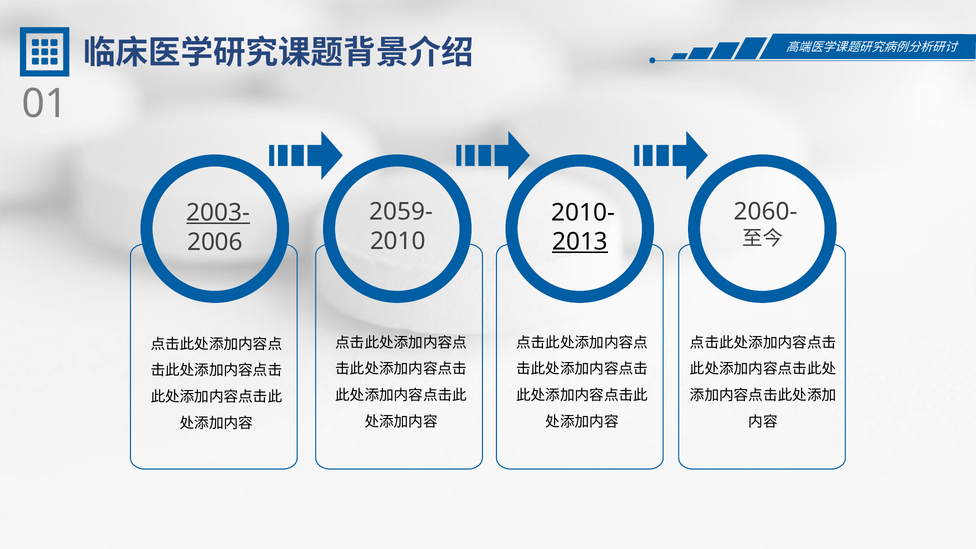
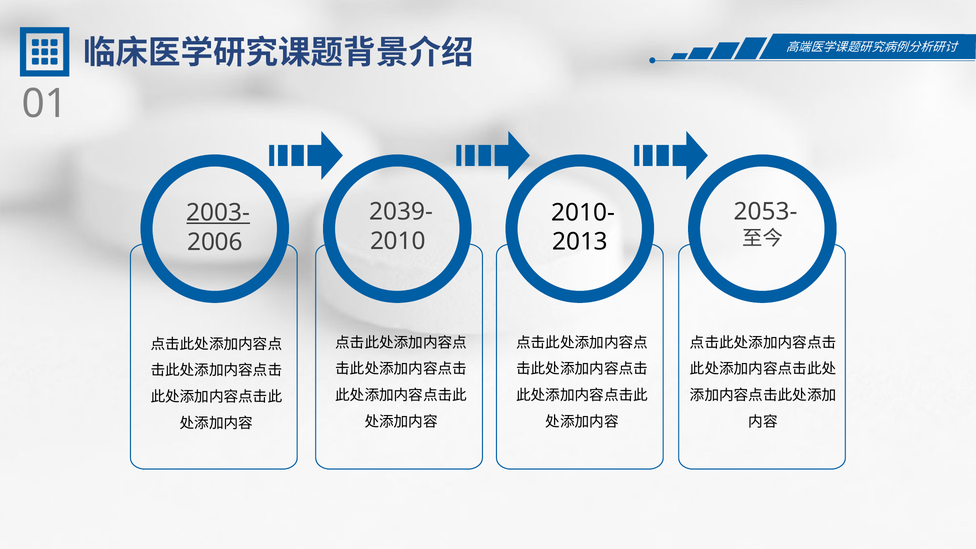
2059-: 2059- -> 2039-
2060-: 2060- -> 2053-
2013 underline: present -> none
